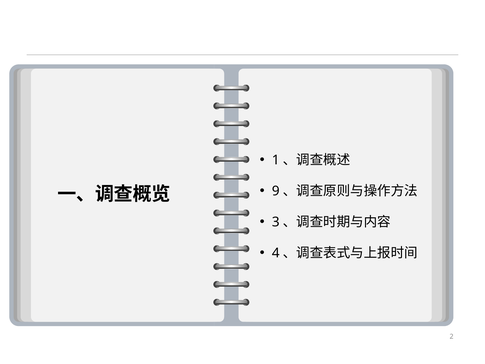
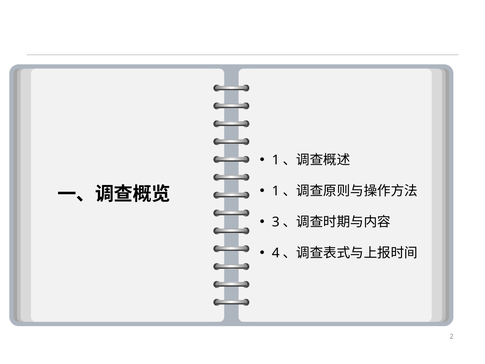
9 at (276, 191): 9 -> 1
